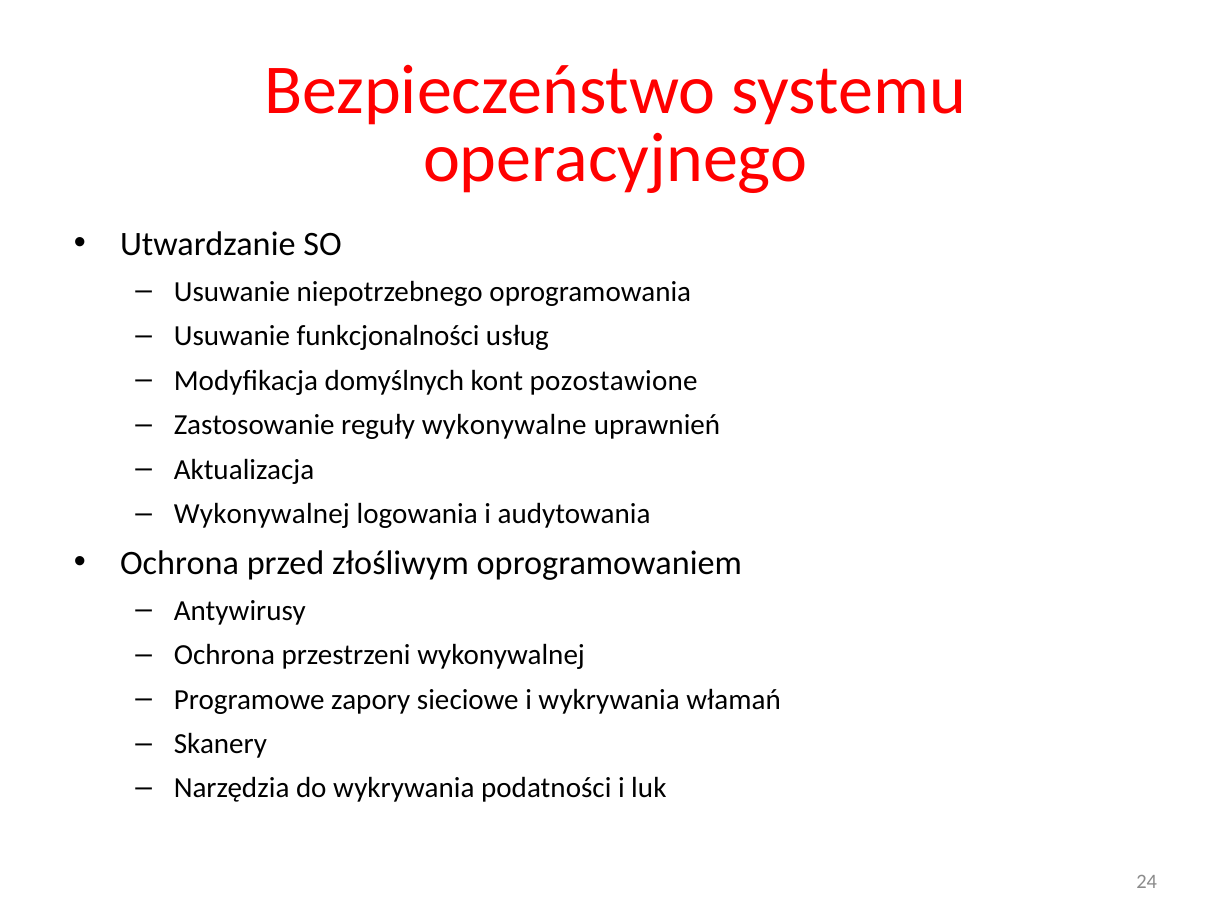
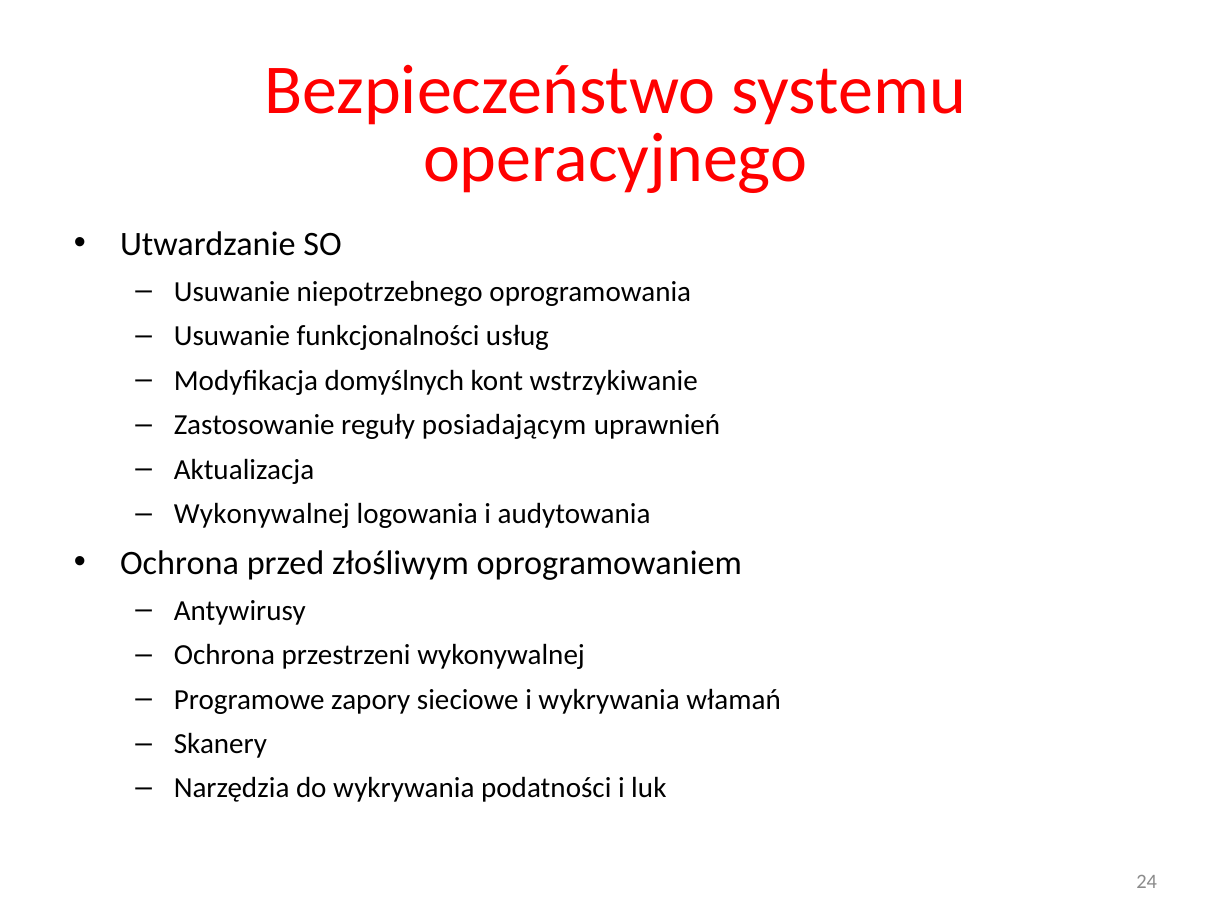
pozostawione: pozostawione -> wstrzykiwanie
wykonywalne: wykonywalne -> posiadającym
